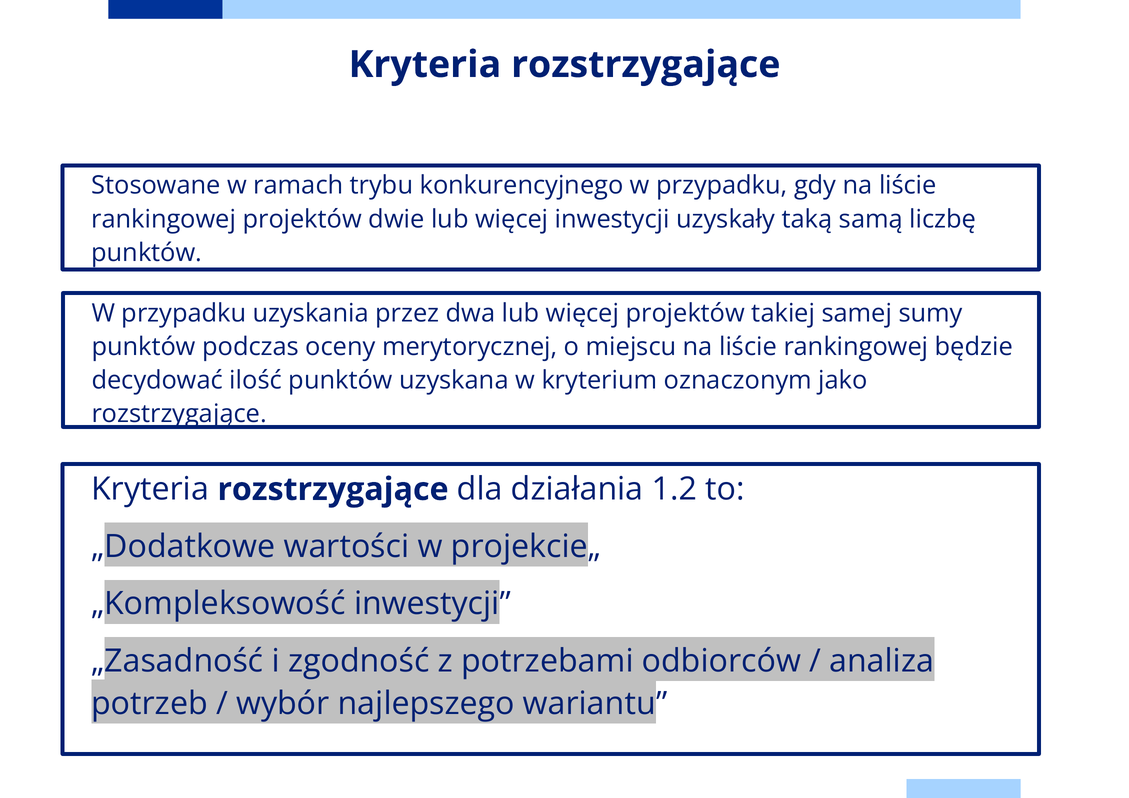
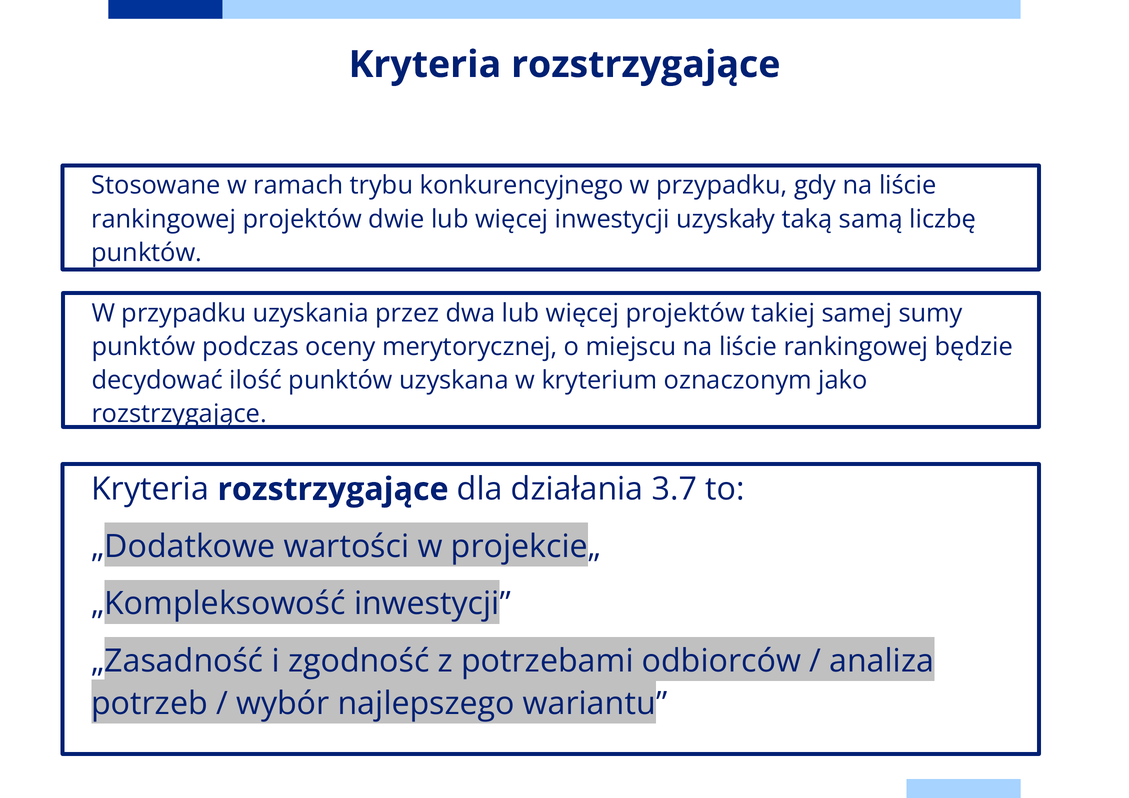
1.2: 1.2 -> 3.7
